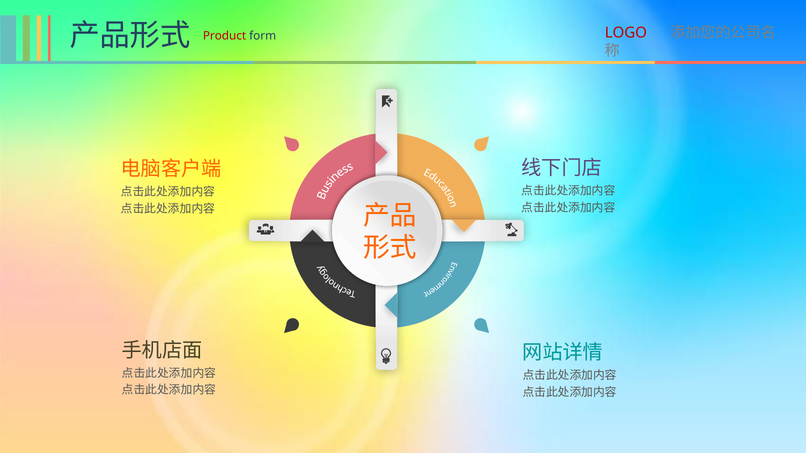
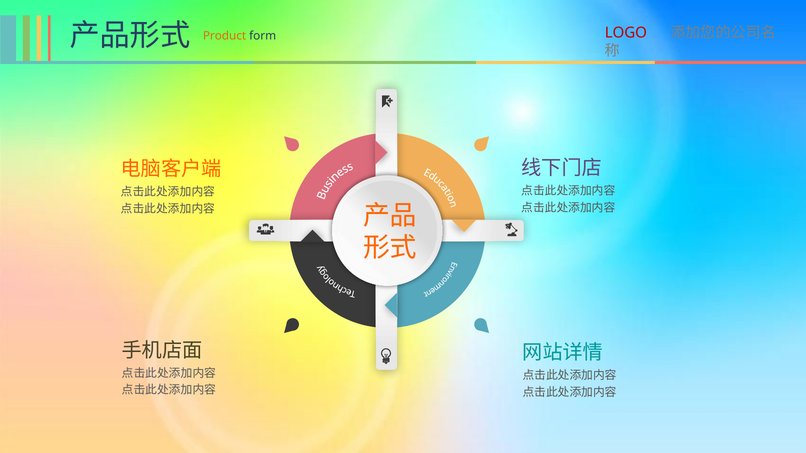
Product colour: red -> orange
